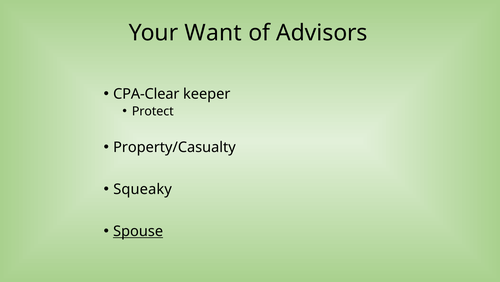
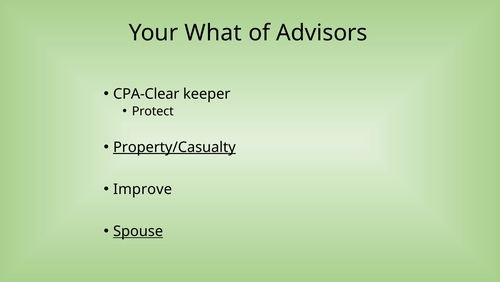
Want: Want -> What
Property/Casualty underline: none -> present
Squeaky: Squeaky -> Improve
